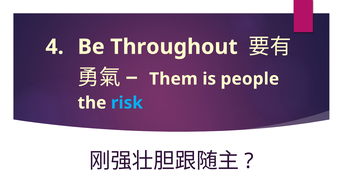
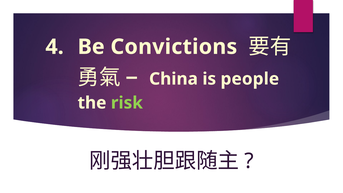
Throughout: Throughout -> Convictions
Them: Them -> China
risk colour: light blue -> light green
